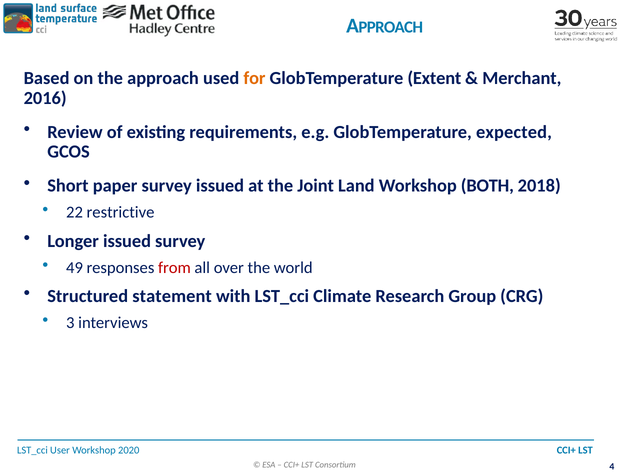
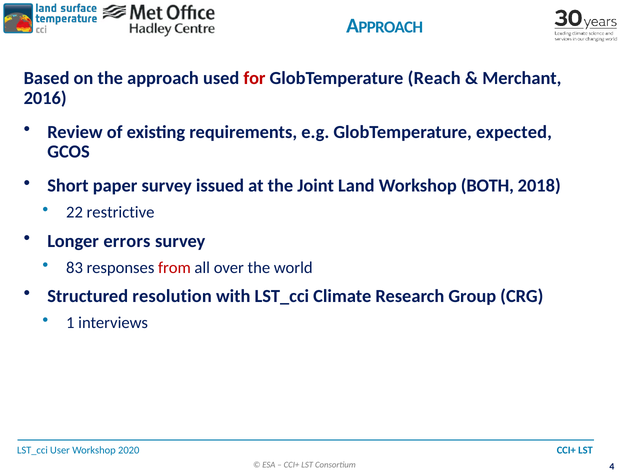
for colour: orange -> red
Extent: Extent -> Reach
Longer issued: issued -> errors
49: 49 -> 83
statement: statement -> resolution
3: 3 -> 1
